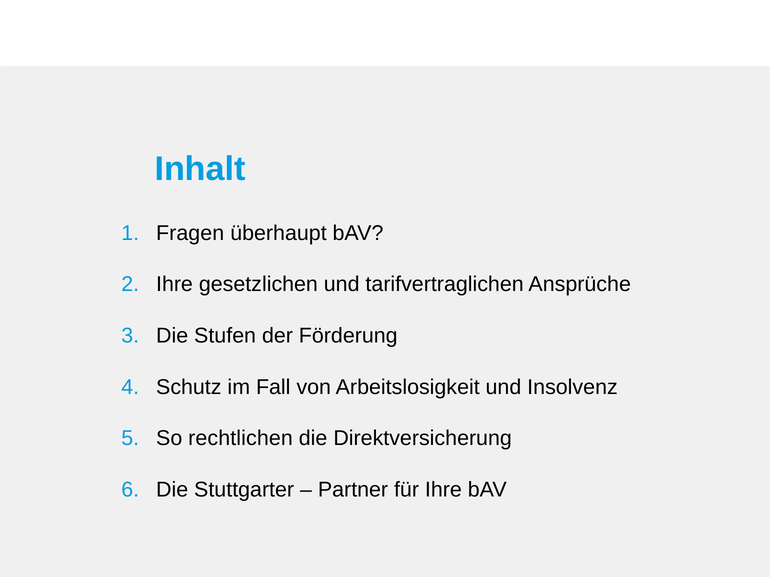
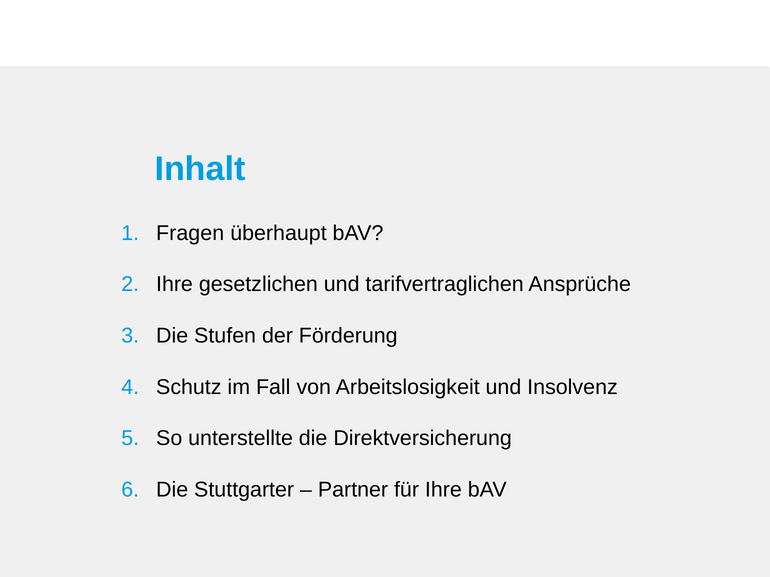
rechtlichen: rechtlichen -> unterstellte
